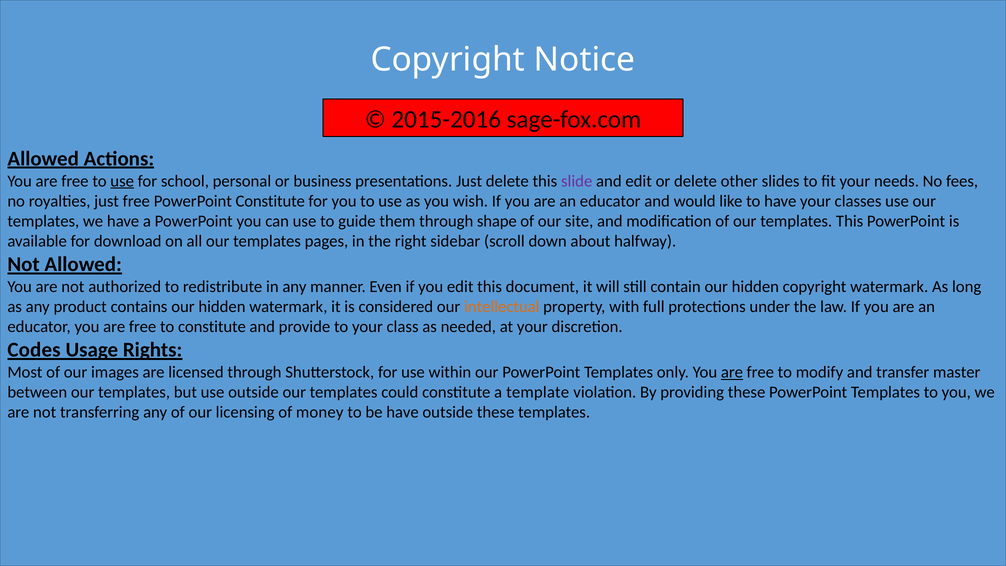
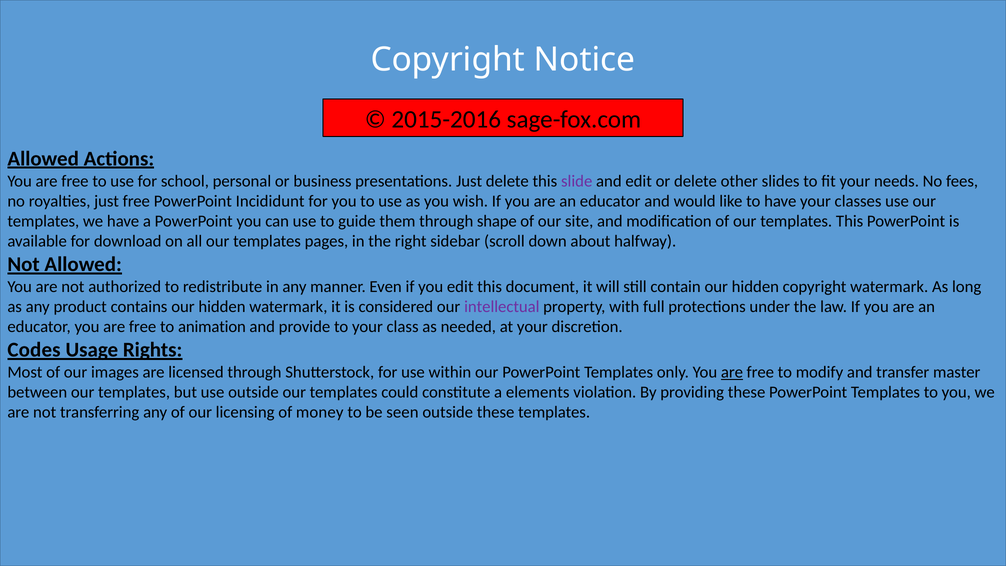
use at (122, 181) underline: present -> none
PowerPoint Constitute: Constitute -> Incididunt
intellectual colour: orange -> purple
to constitute: constitute -> animation
template: template -> elements
be have: have -> seen
